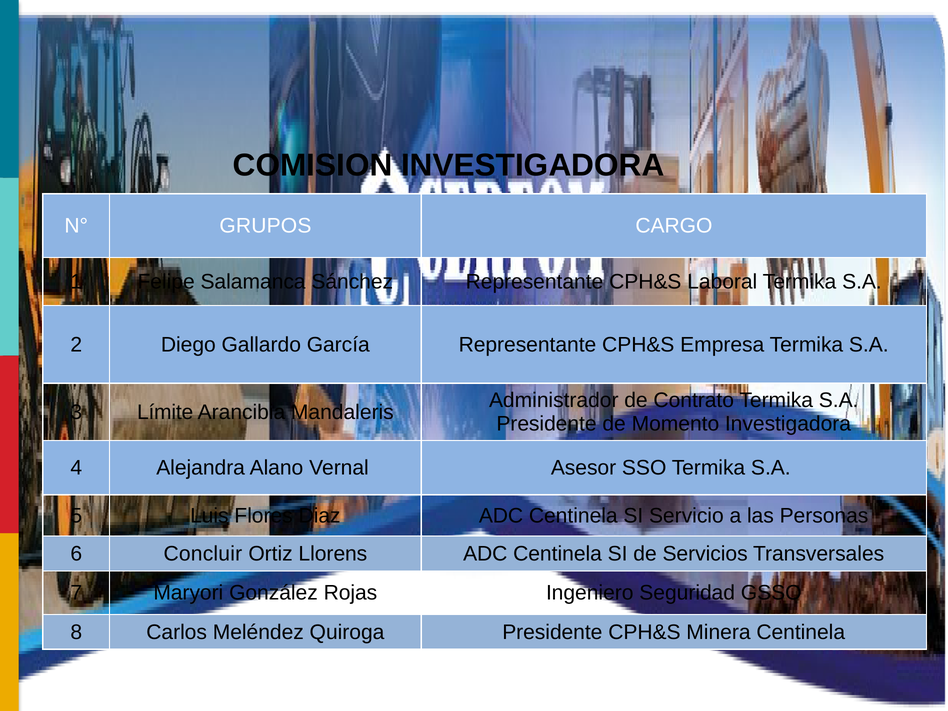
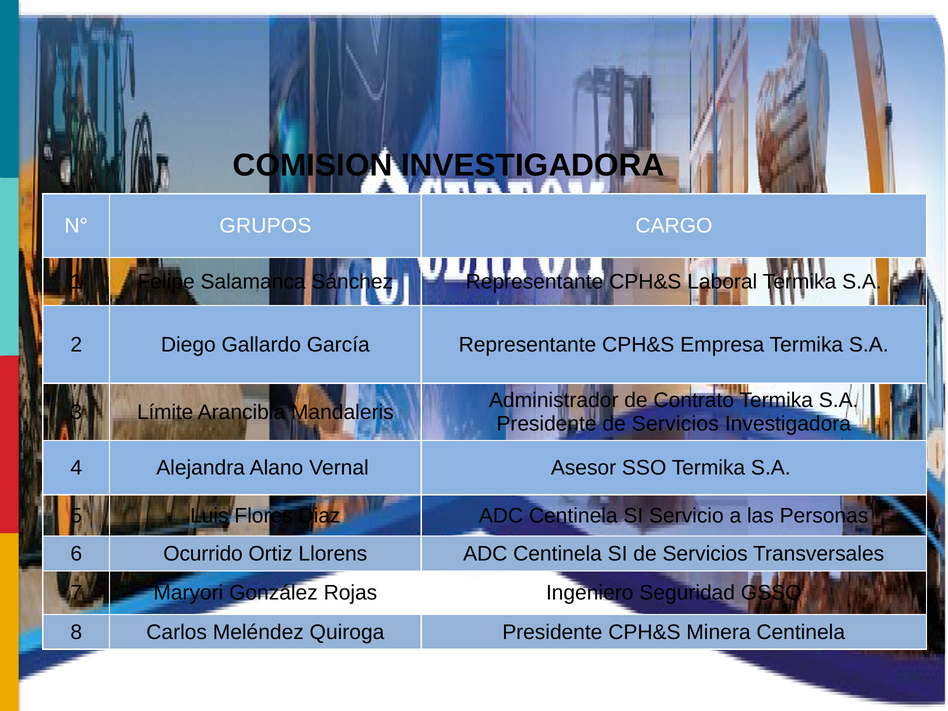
Presidente de Momento: Momento -> Servicios
Concluir: Concluir -> Ocurrido
